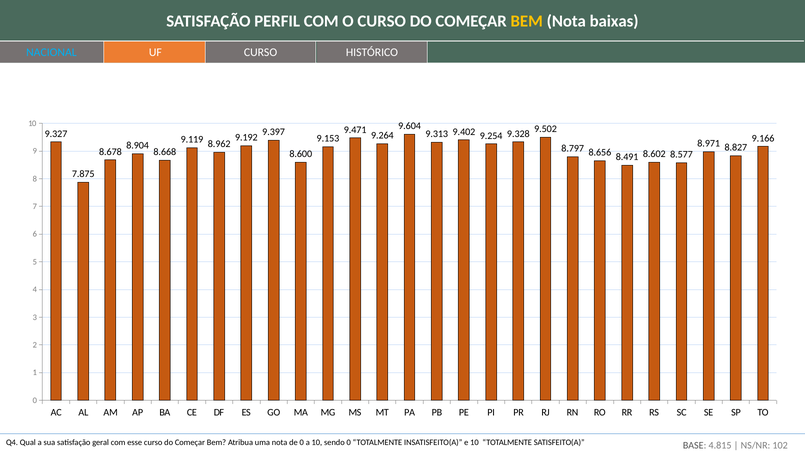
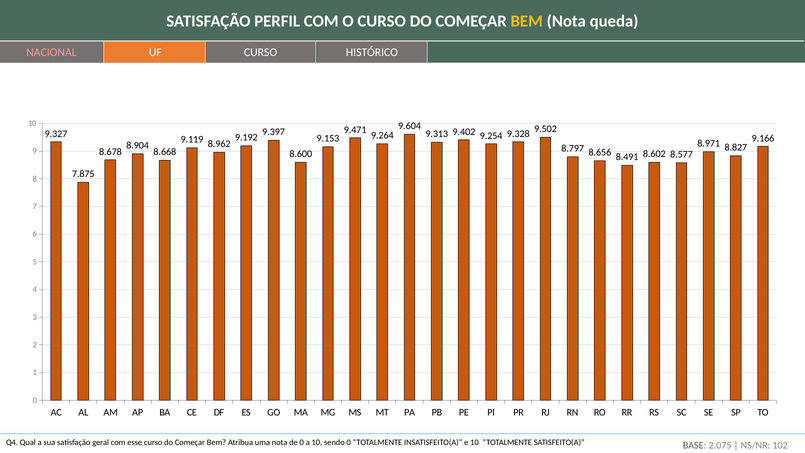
baixas: baixas -> queda
NACIONAL colour: light blue -> pink
4.815: 4.815 -> 2.075
